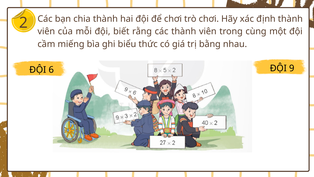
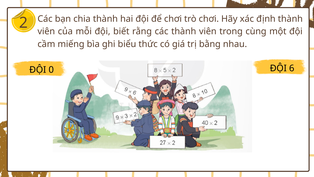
9: 9 -> 6
6: 6 -> 0
